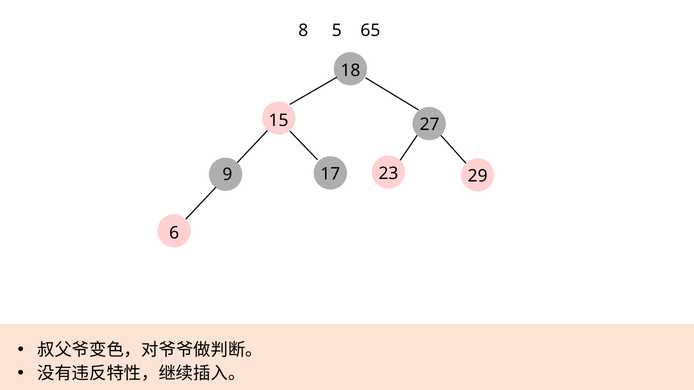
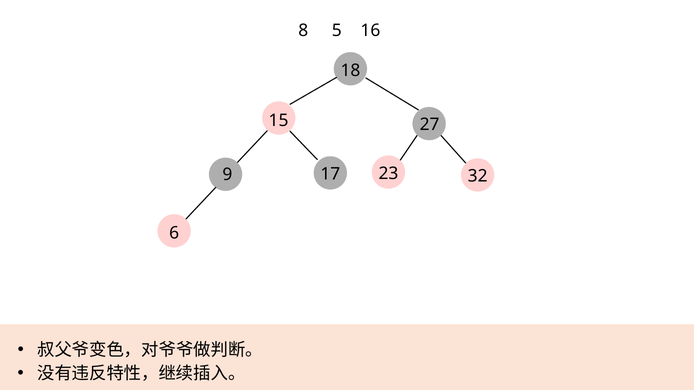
65: 65 -> 16
29: 29 -> 32
